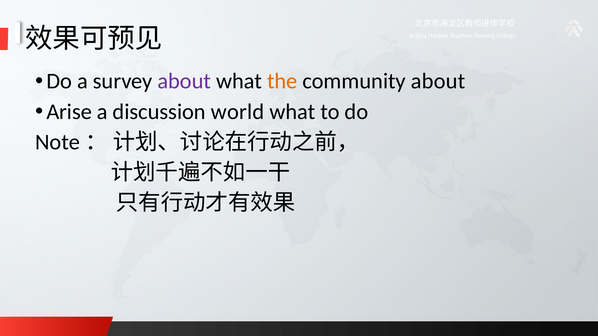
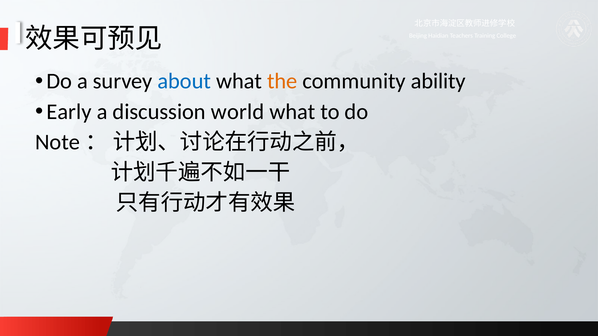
about at (184, 81) colour: purple -> blue
community about: about -> ability
Arise: Arise -> Early
